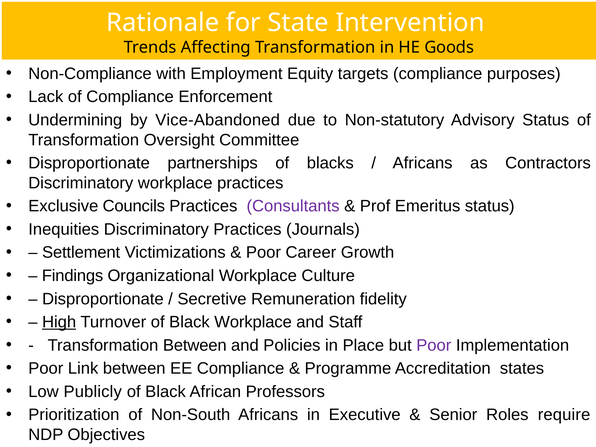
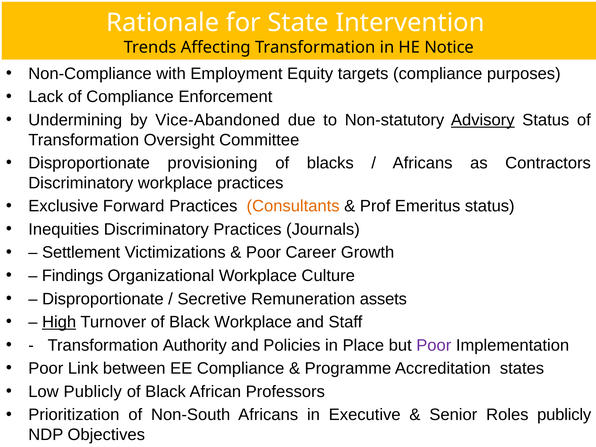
Goods: Goods -> Notice
Advisory underline: none -> present
partnerships: partnerships -> provisioning
Councils: Councils -> Forward
Consultants colour: purple -> orange
fidelity: fidelity -> assets
Transformation Between: Between -> Authority
Roles require: require -> publicly
